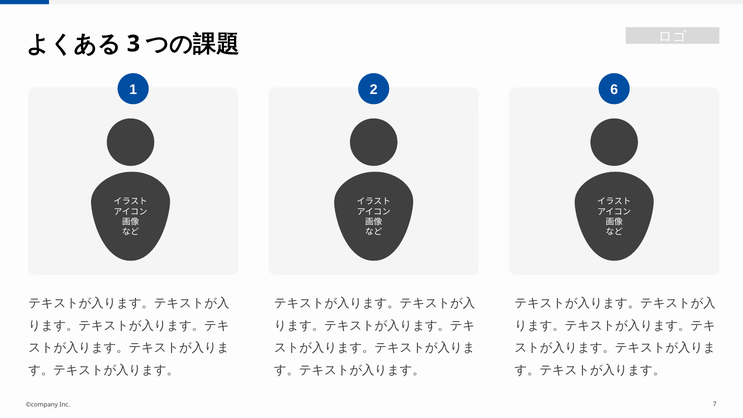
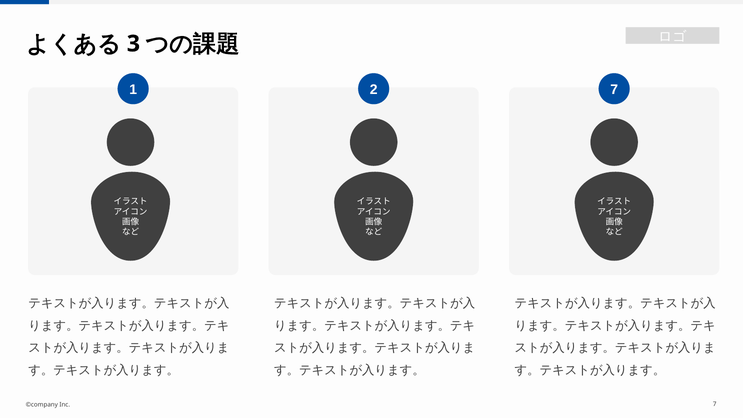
2 6: 6 -> 7
